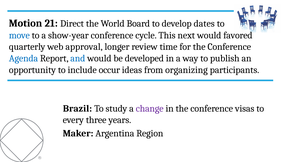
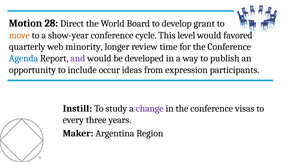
21: 21 -> 28
dates: dates -> grant
move colour: blue -> orange
next: next -> level
approval: approval -> minority
and colour: blue -> purple
organizing: organizing -> expression
Brazil: Brazil -> Instill
